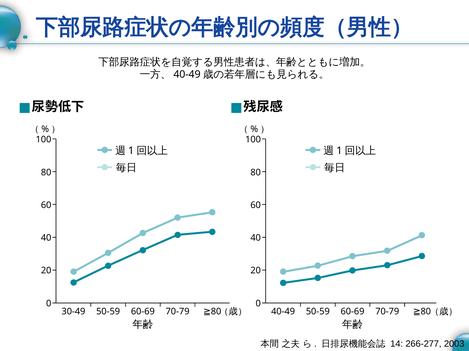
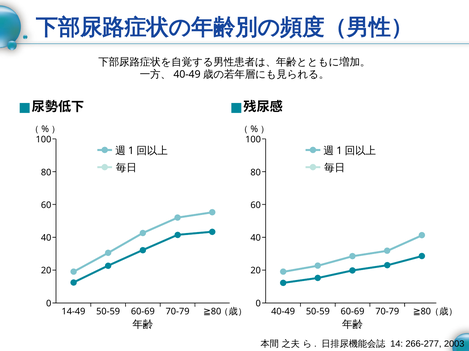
30-49: 30-49 -> 14-49
